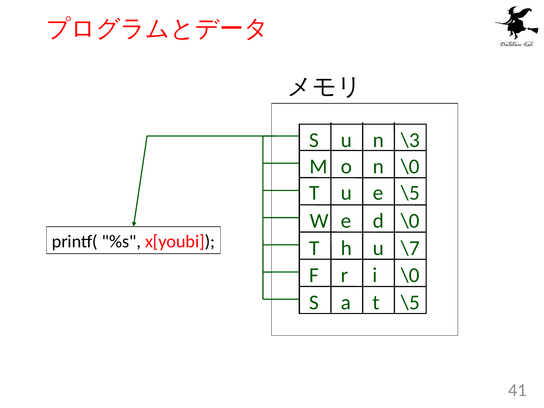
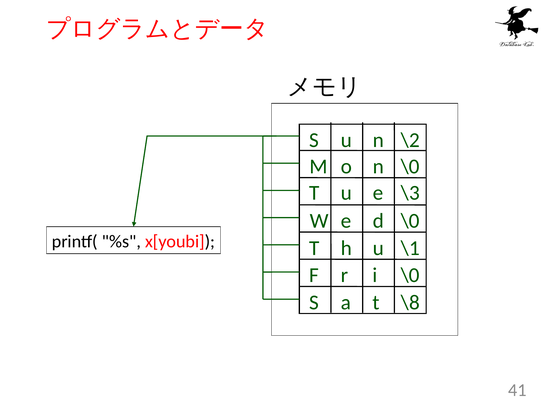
\3: \3 -> \2
\5 at (410, 193): \5 -> \3
\7: \7 -> \1
\5 at (410, 302): \5 -> \8
